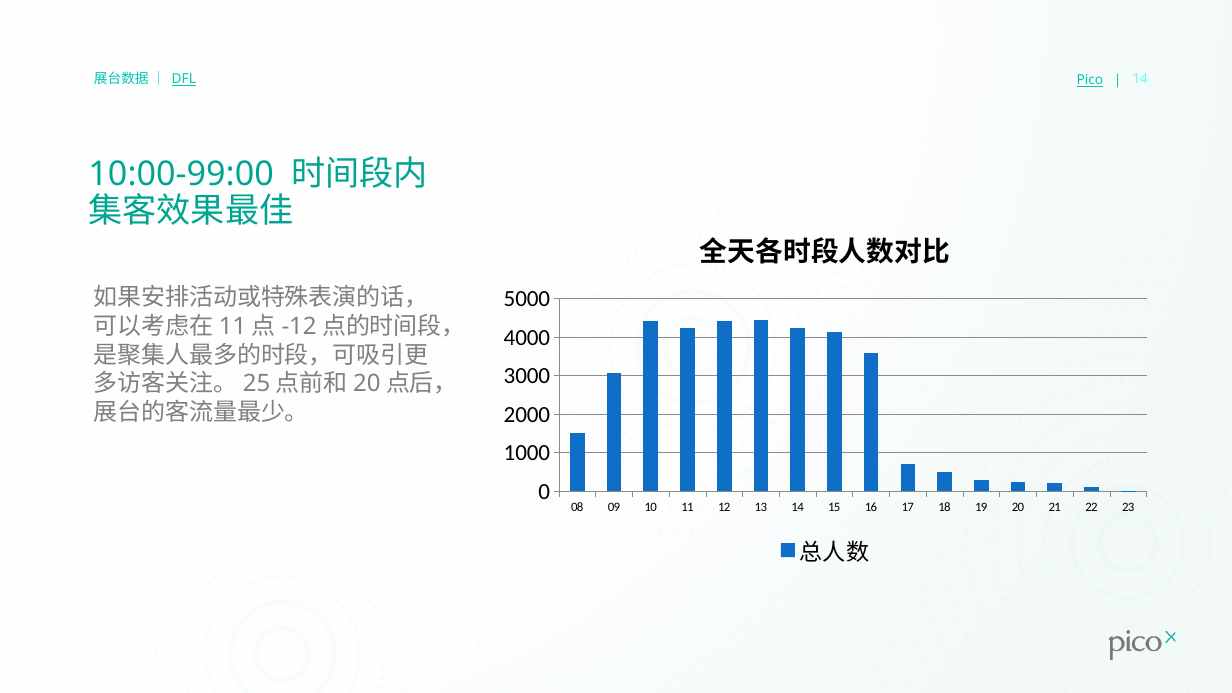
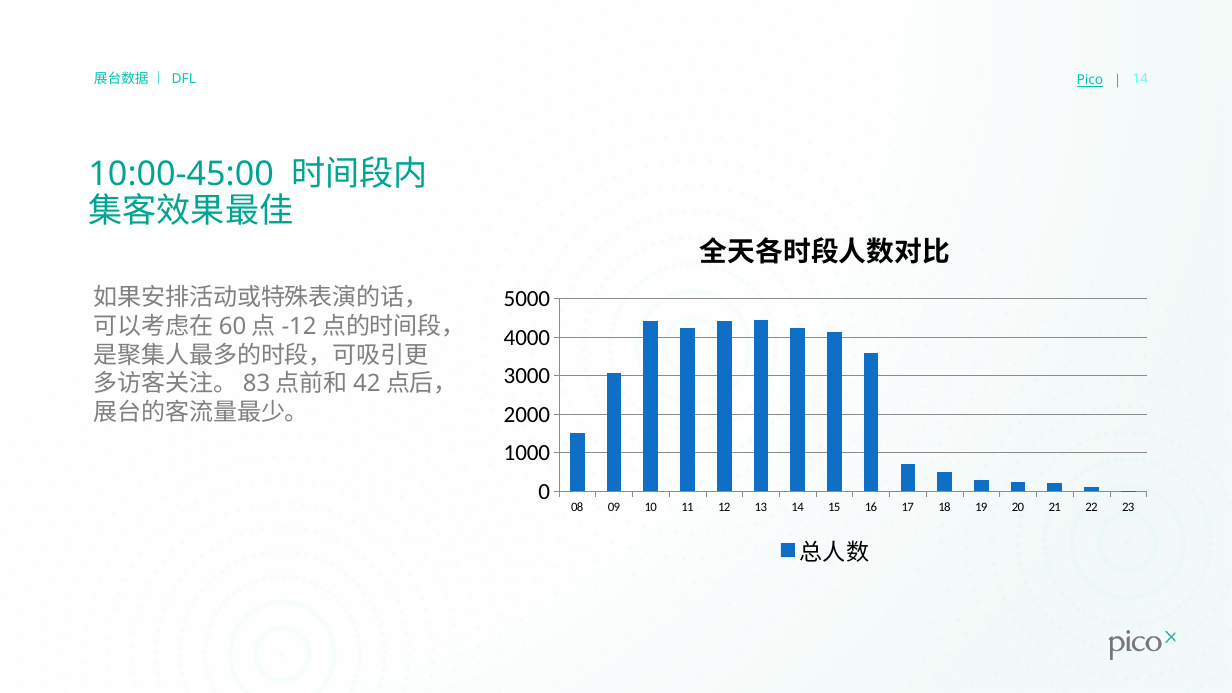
DFL underline: present -> none
10:00-99:00: 10:00-99:00 -> 10:00-45:00
11 at (233, 327): 11 -> 60
25: 25 -> 83
20 at (367, 384): 20 -> 42
